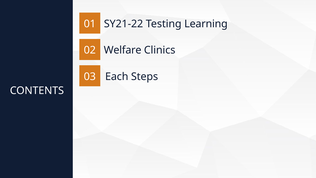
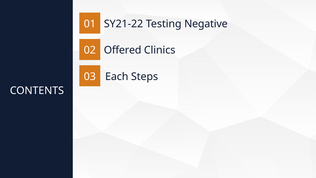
Learning: Learning -> Negative
Welfare: Welfare -> Offered
